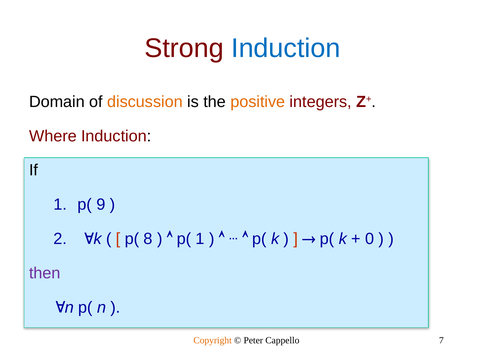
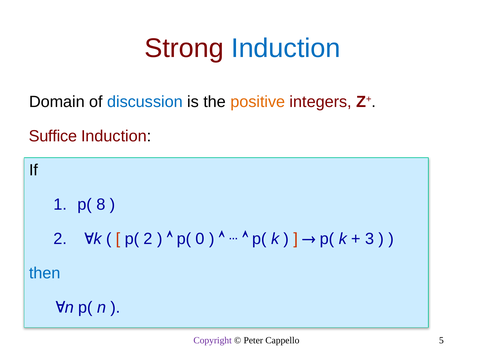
discussion colour: orange -> blue
Where: Where -> Suffice
9: 9 -> 8
p( 8: 8 -> 2
p( 1: 1 -> 0
0: 0 -> 3
then colour: purple -> blue
Copyright colour: orange -> purple
7: 7 -> 5
